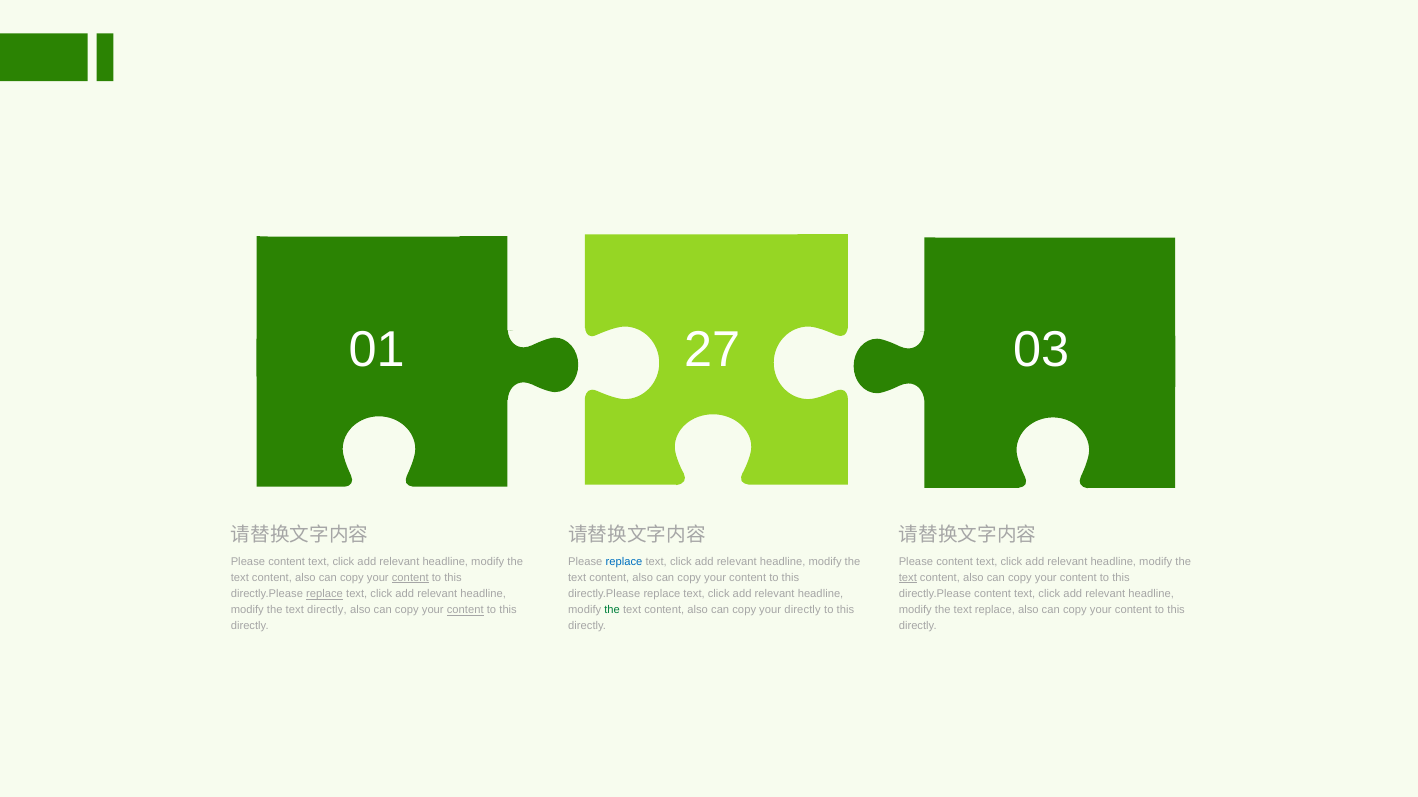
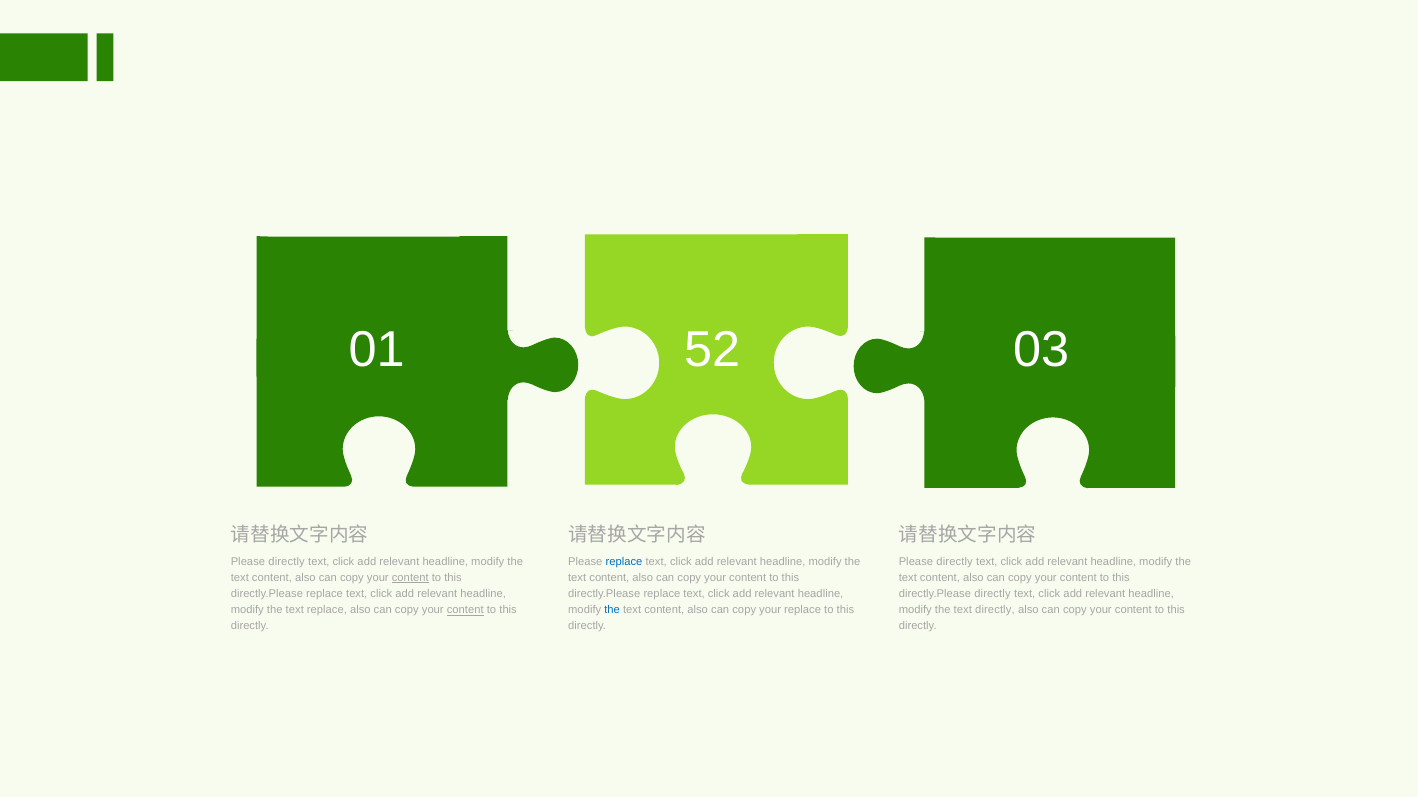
27: 27 -> 52
content at (287, 562): content -> directly
content at (955, 562): content -> directly
text at (908, 578) underline: present -> none
replace at (325, 595) underline: present -> none
directly.Please content: content -> directly
text directly: directly -> replace
the at (612, 611) colour: green -> blue
your directly: directly -> replace
text replace: replace -> directly
